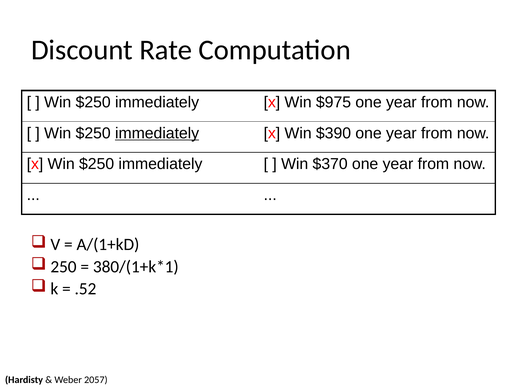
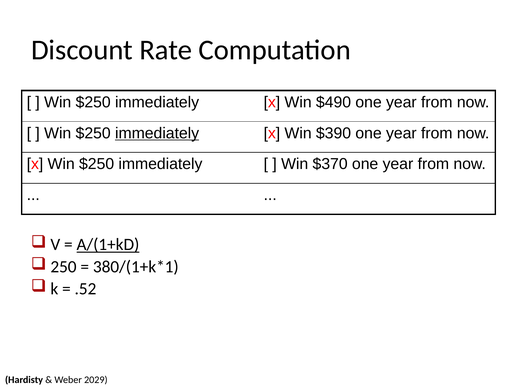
$975: $975 -> $490
A/(1+kD underline: none -> present
2057: 2057 -> 2029
